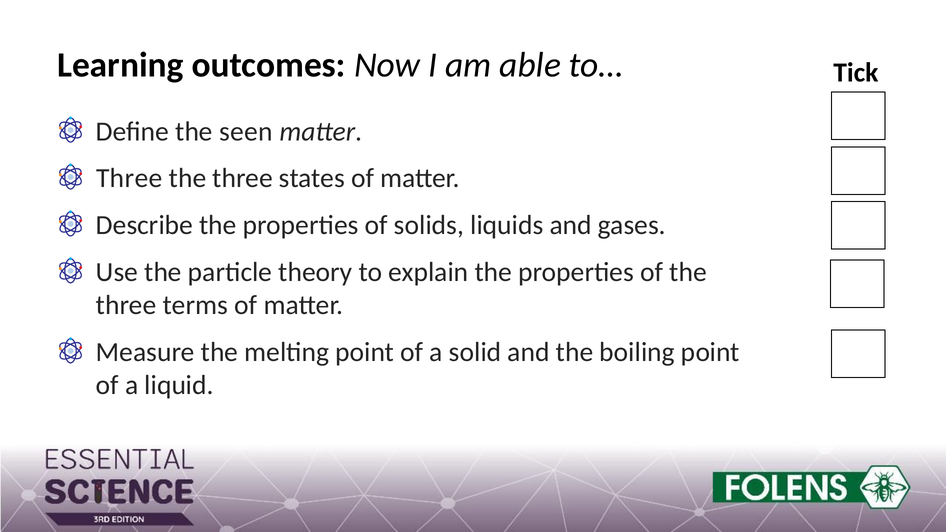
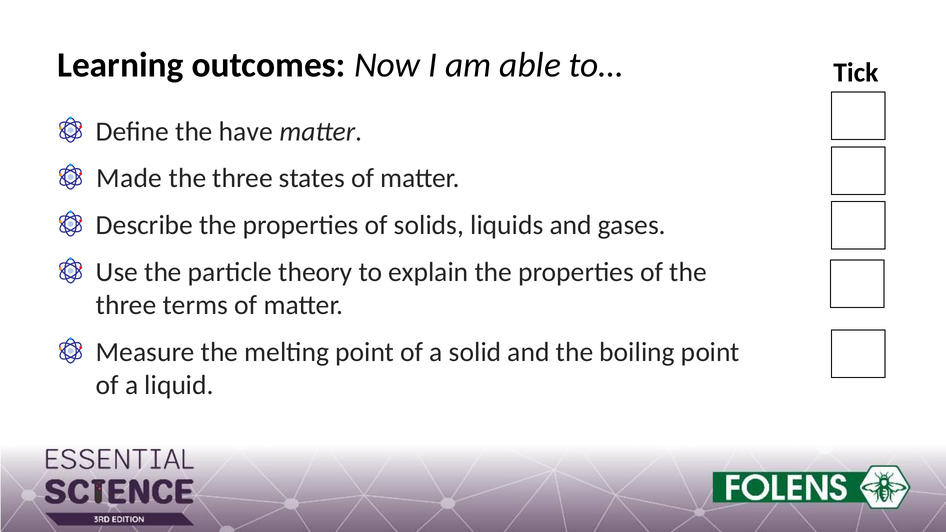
seen: seen -> have
Three at (129, 178): Three -> Made
